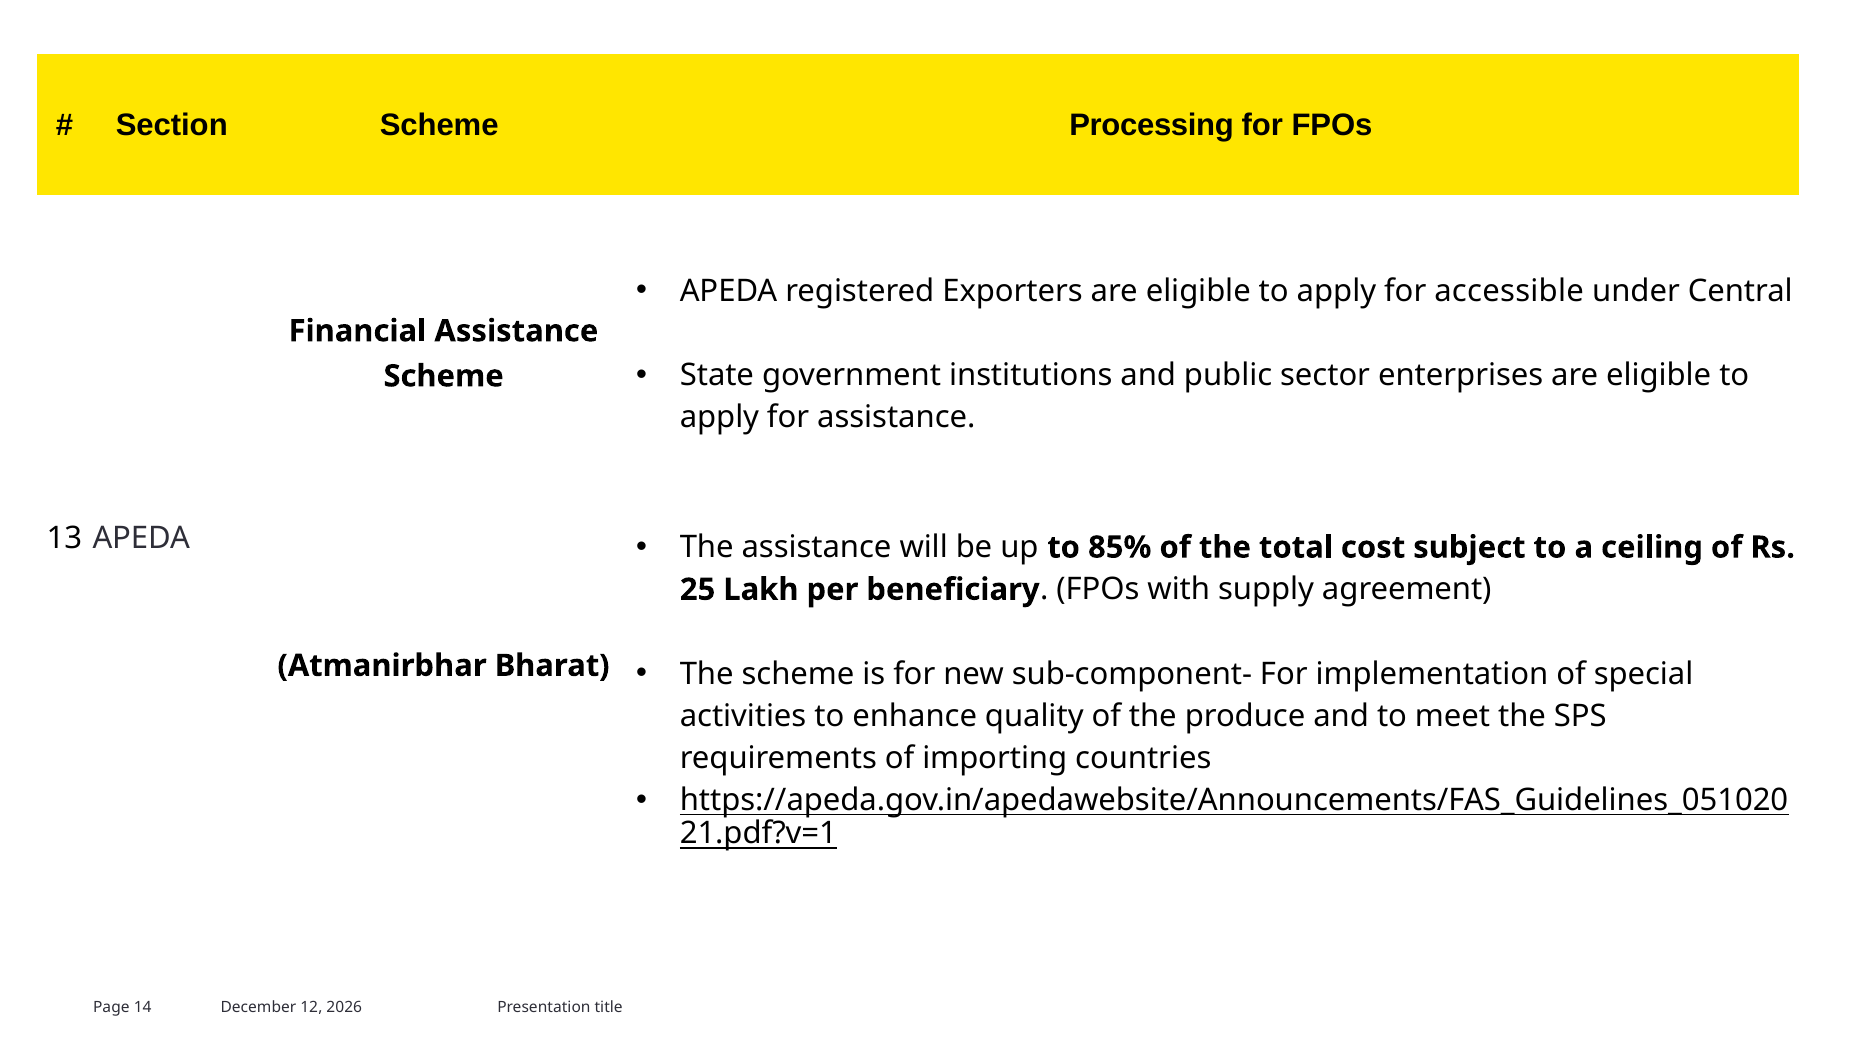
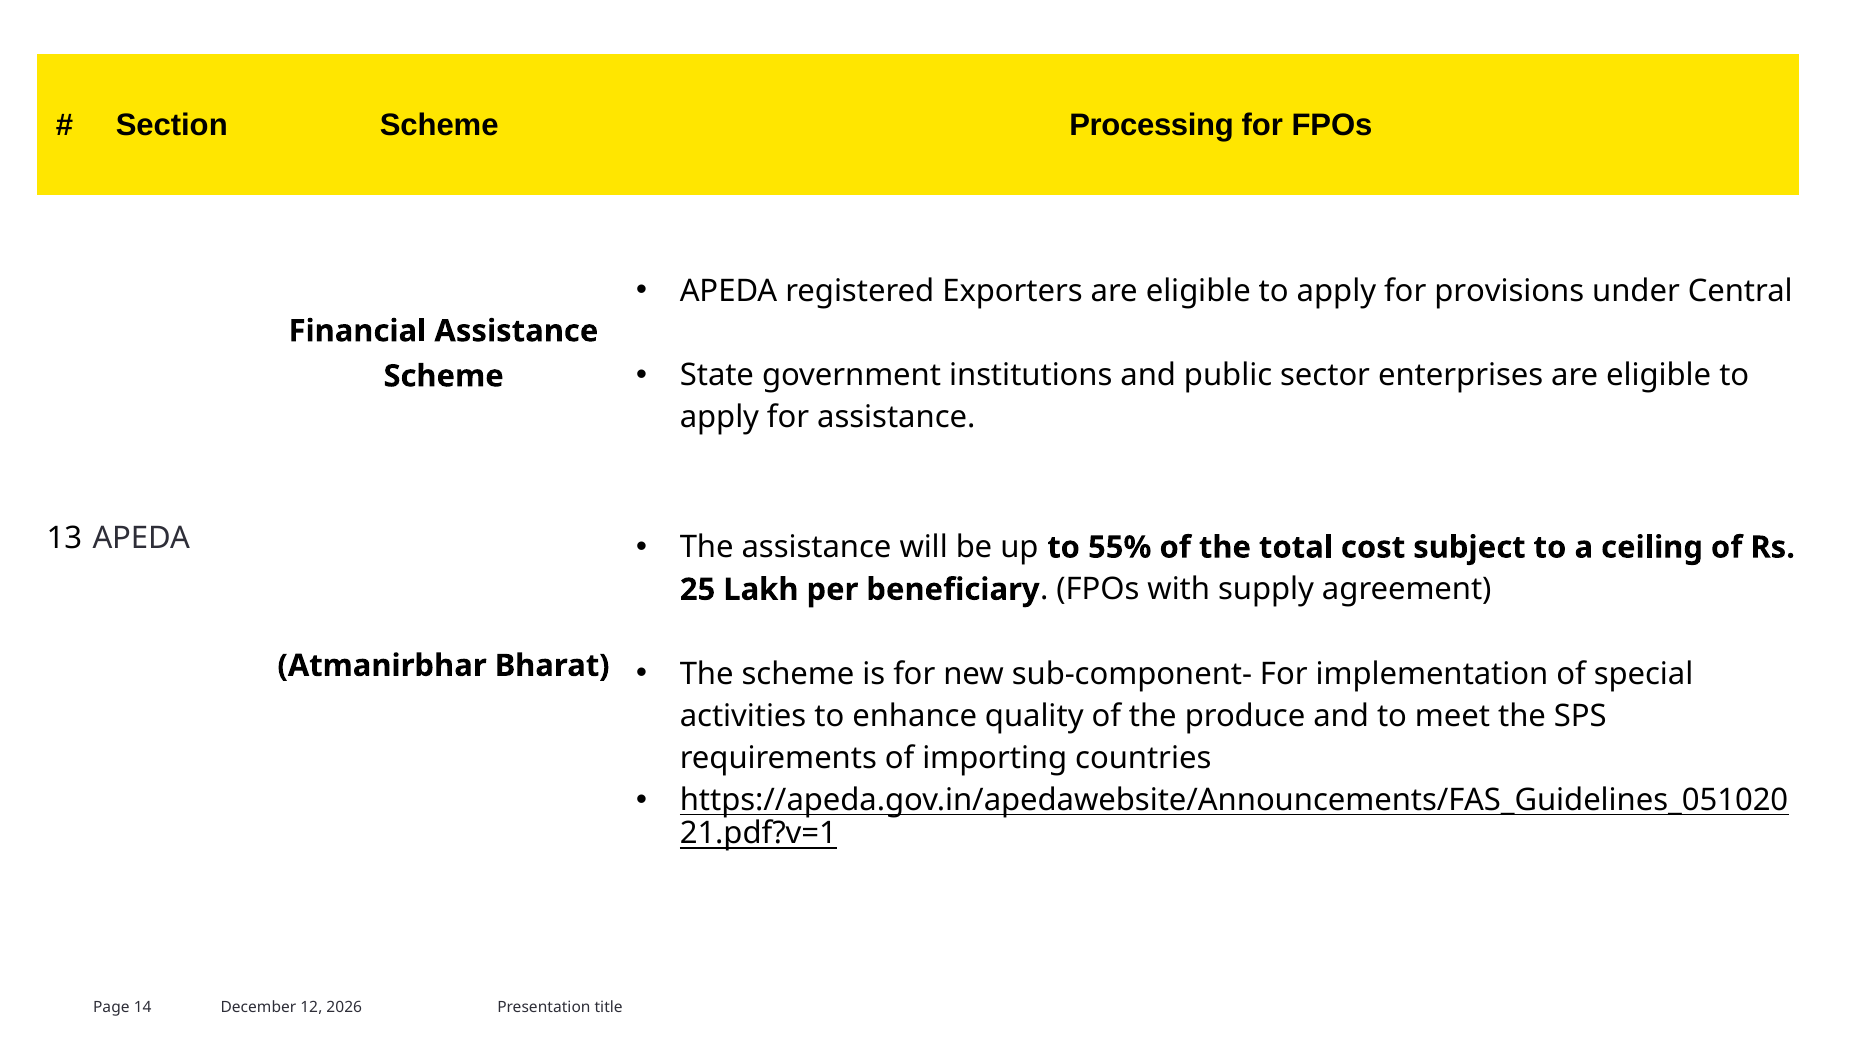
accessible: accessible -> provisions
85%: 85% -> 55%
